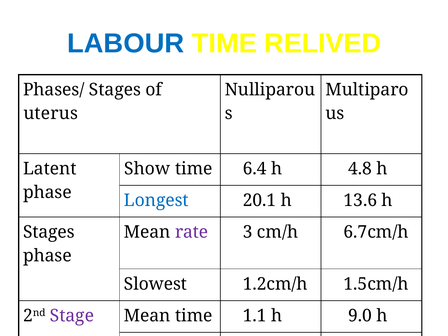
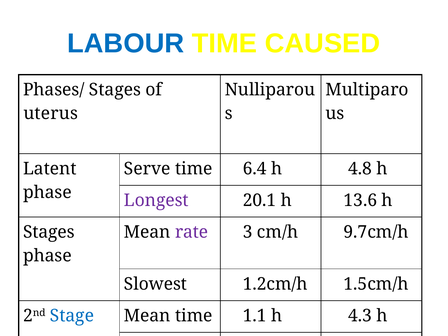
RELIVED: RELIVED -> CAUSED
Show: Show -> Serve
Longest at (156, 200) colour: blue -> purple
6.7cm/h: 6.7cm/h -> 9.7cm/h
Stage colour: purple -> blue
9.0: 9.0 -> 4.3
